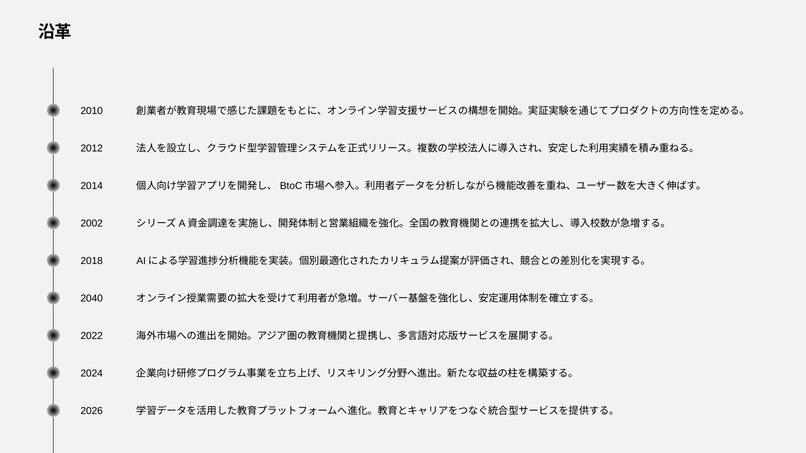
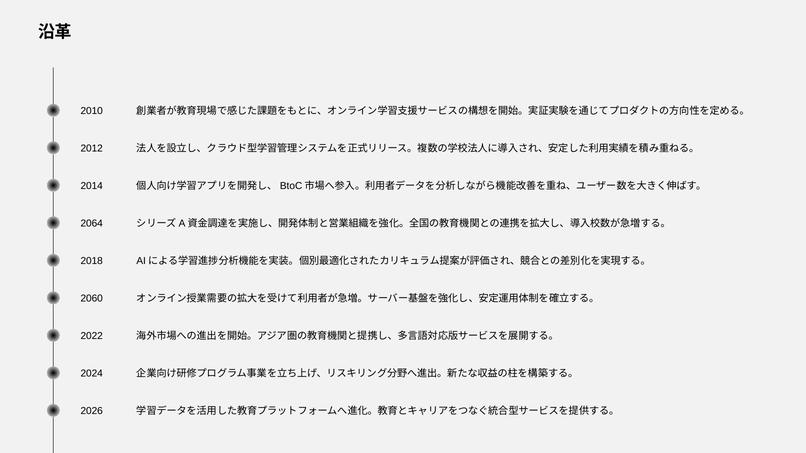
2002: 2002 -> 2064
2040: 2040 -> 2060
